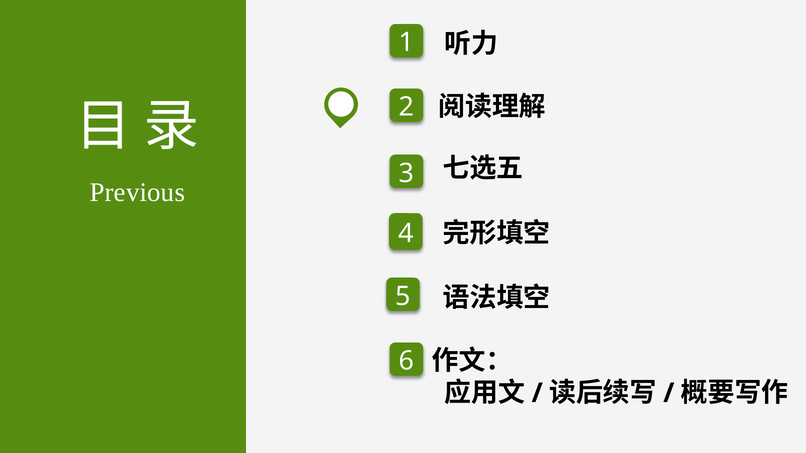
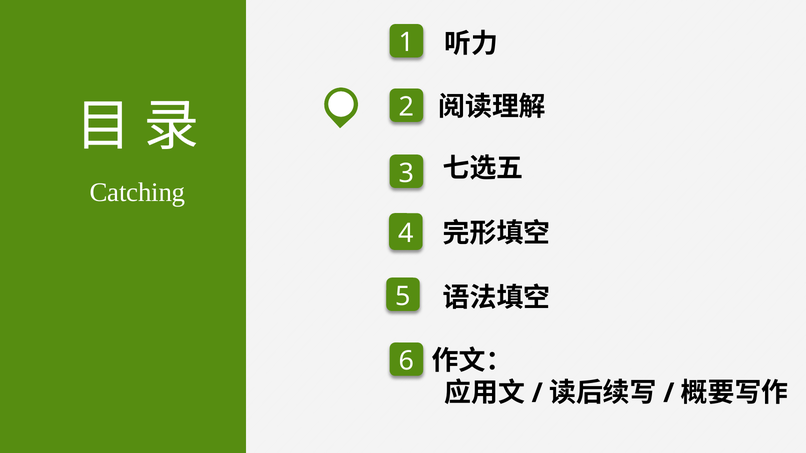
Previous: Previous -> Catching
